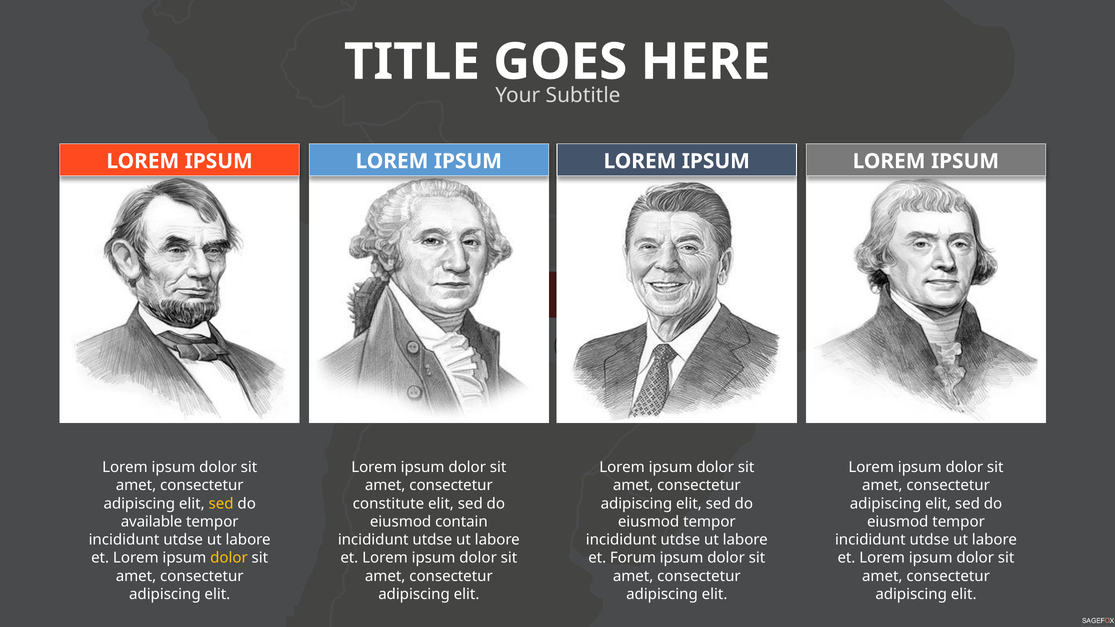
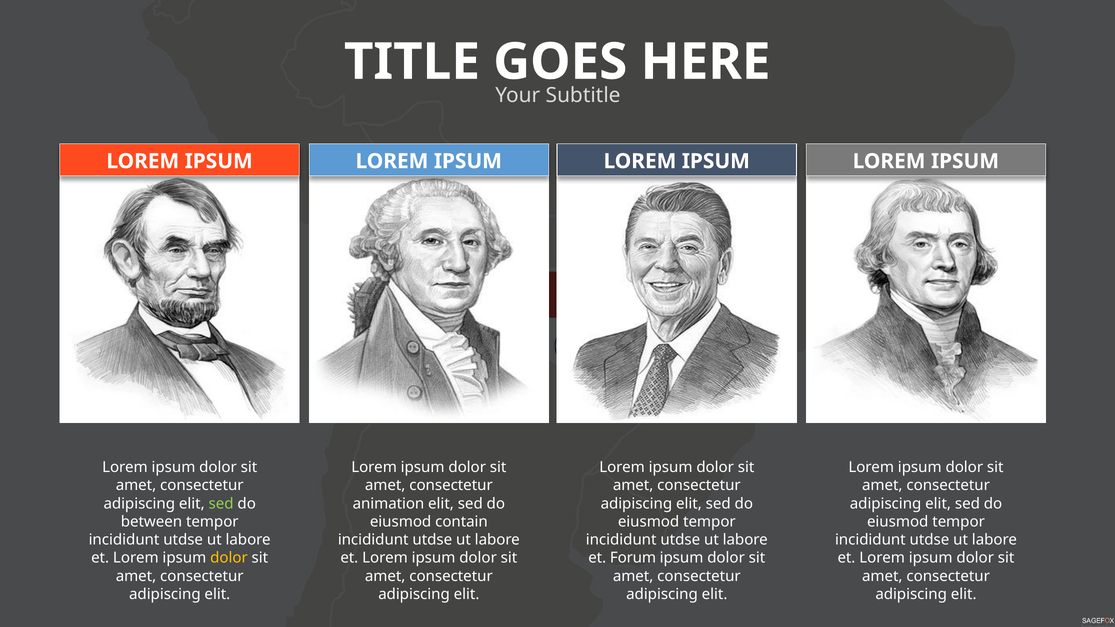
sed at (221, 504) colour: yellow -> light green
constitute: constitute -> animation
available: available -> between
